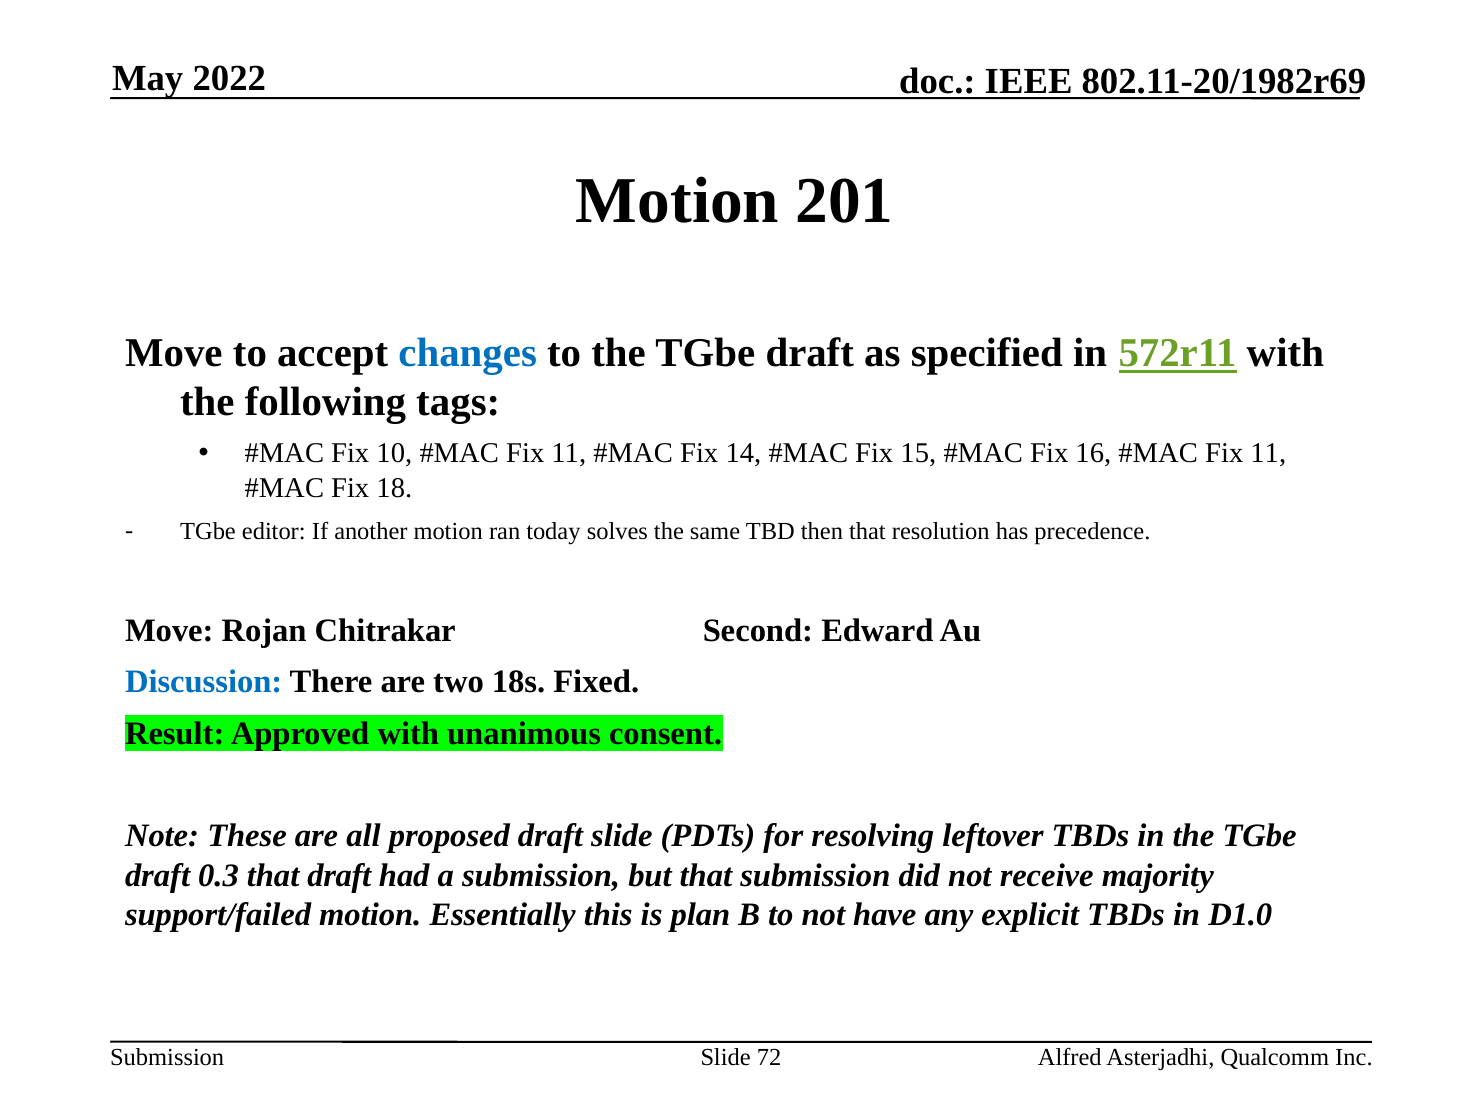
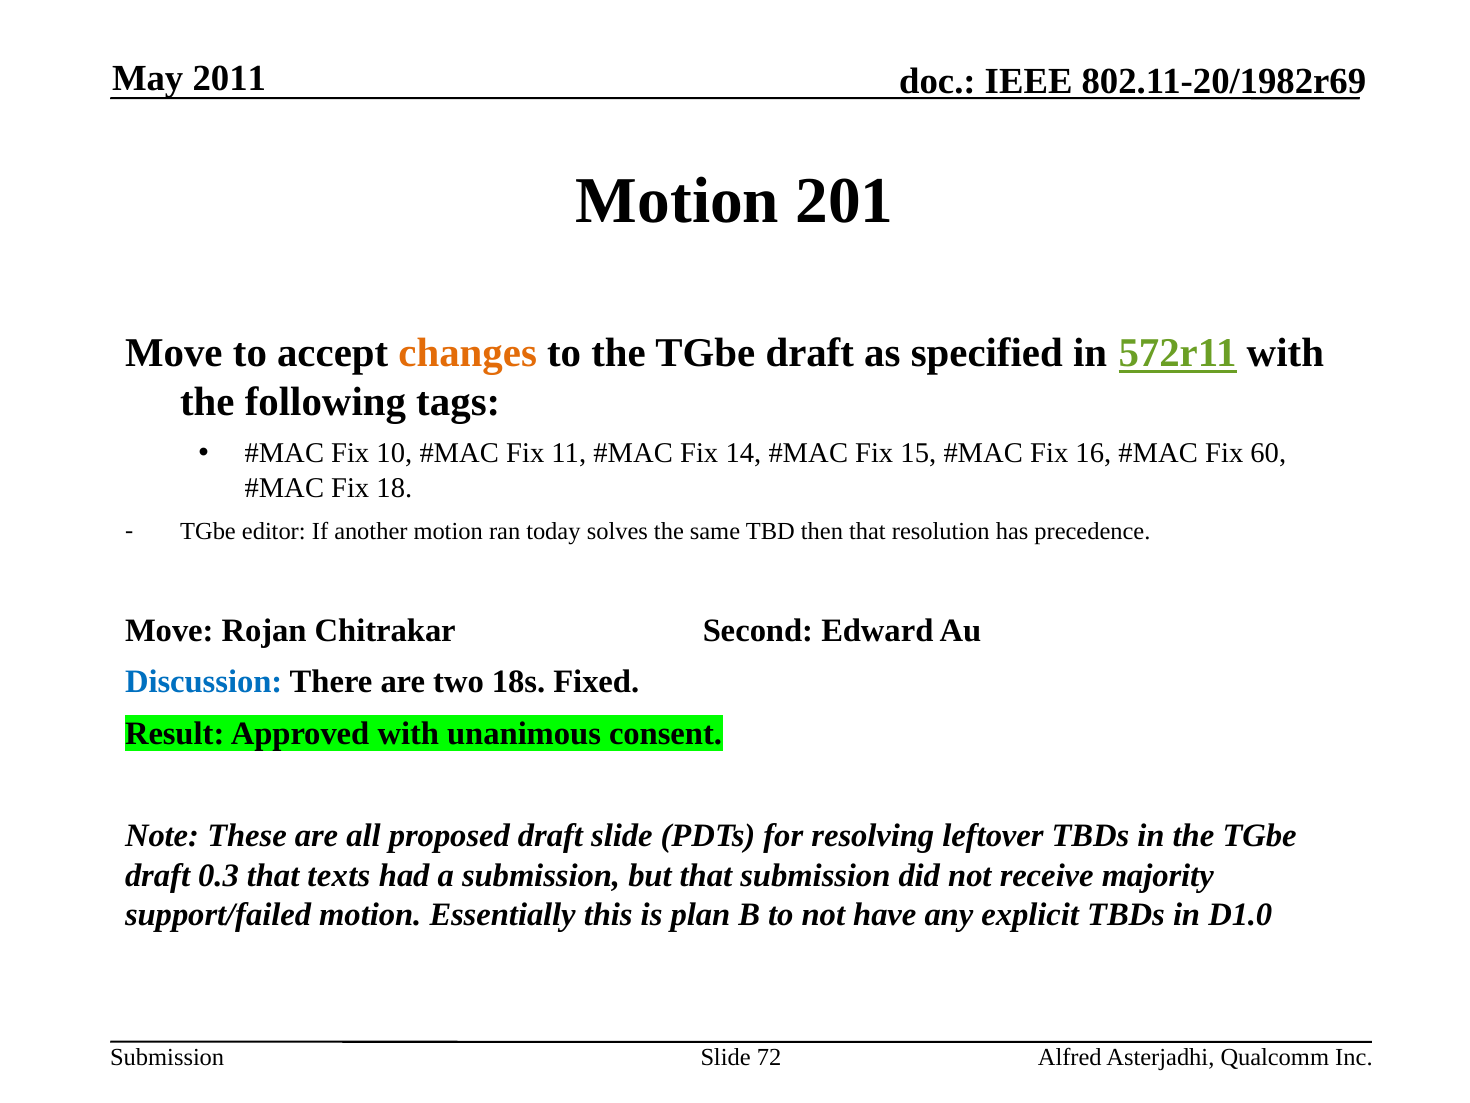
2022: 2022 -> 2011
changes colour: blue -> orange
11 at (1268, 453): 11 -> 60
that draft: draft -> texts
